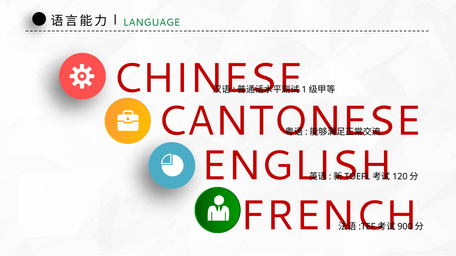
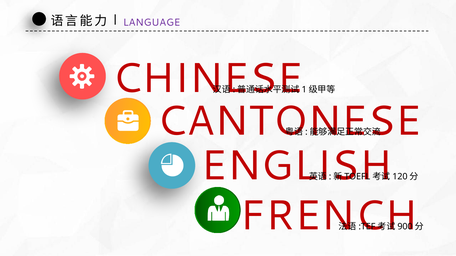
LANGUAGE colour: green -> purple
